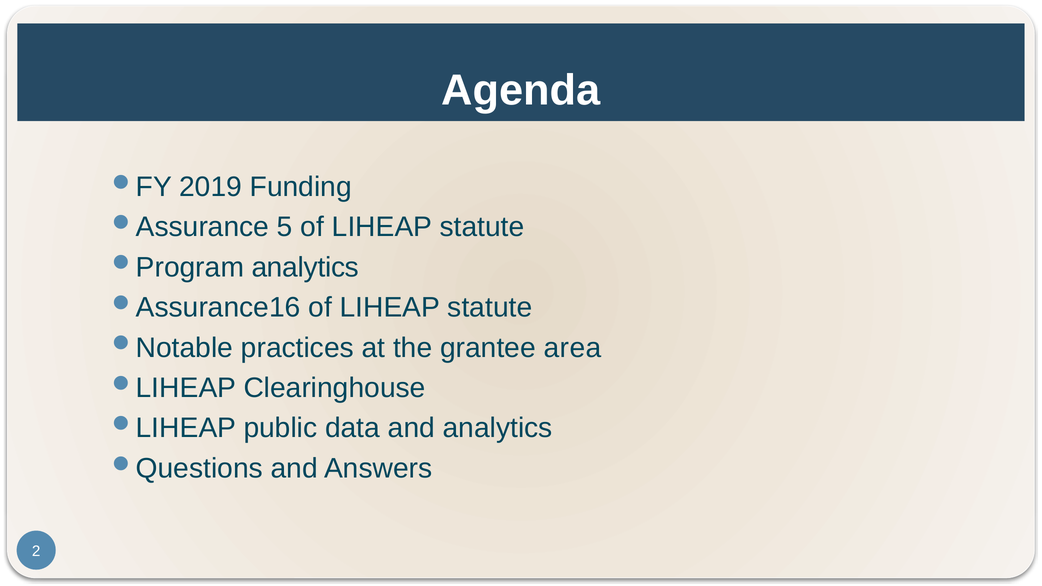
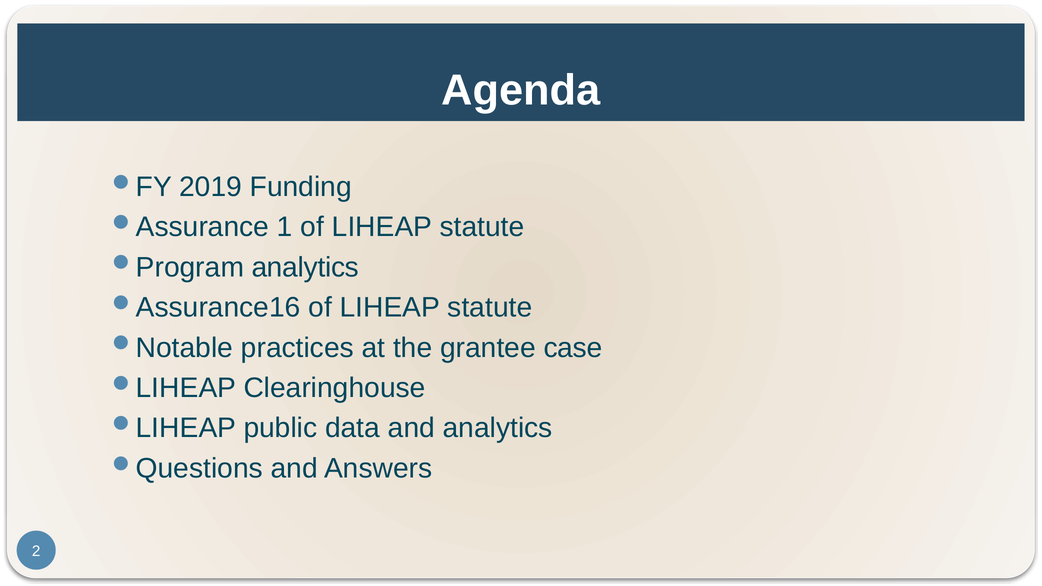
5: 5 -> 1
area: area -> case
